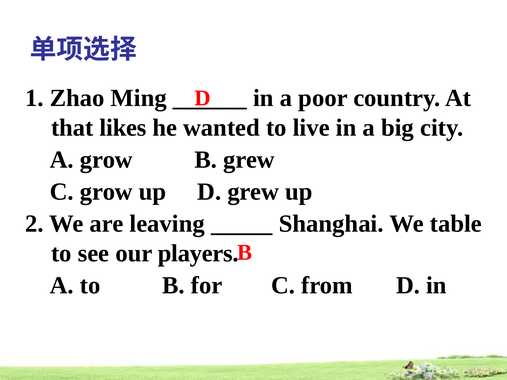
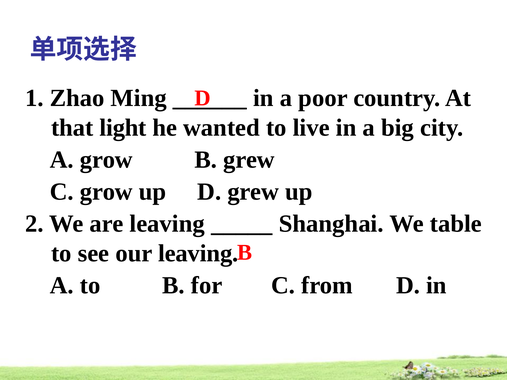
likes: likes -> light
our players: players -> leaving
